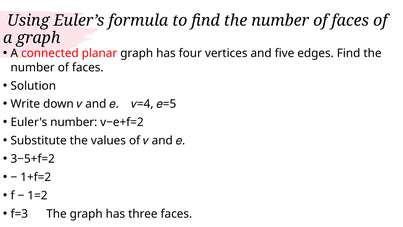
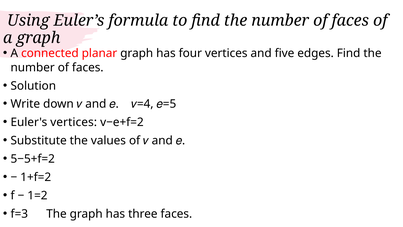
Euler's number: number -> vertices
3−5+f=2: 3−5+f=2 -> 5−5+f=2
